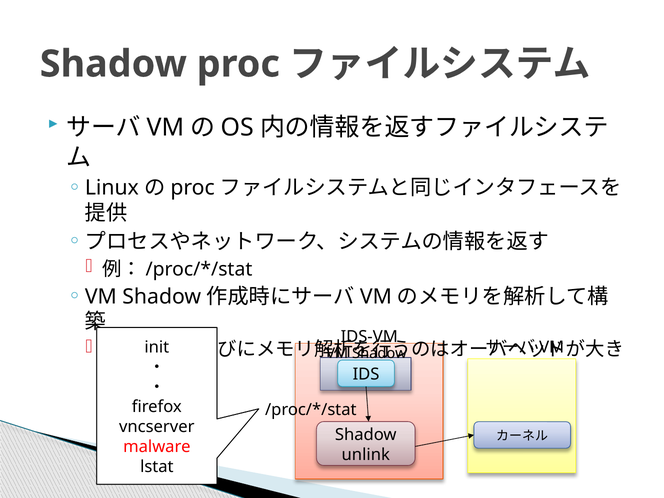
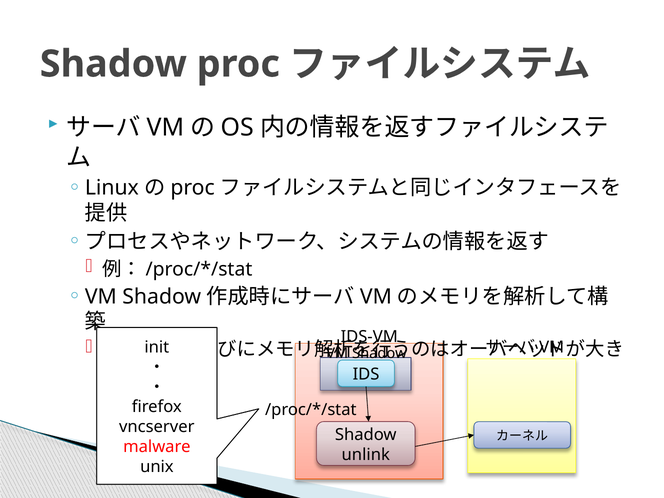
lstat: lstat -> unix
